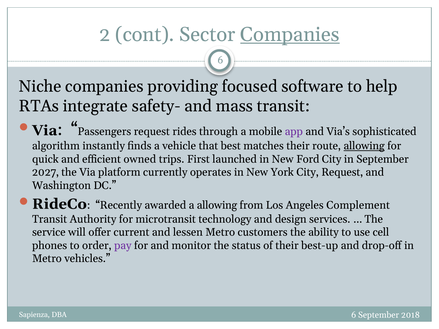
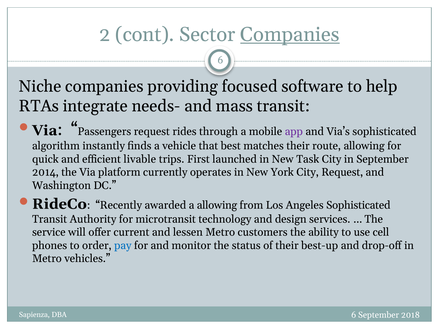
safety-: safety- -> needs-
allowing at (364, 146) underline: present -> none
owned: owned -> livable
Ford: Ford -> Task
2027: 2027 -> 2014
Angeles Complement: Complement -> Sophisticated
pay colour: purple -> blue
